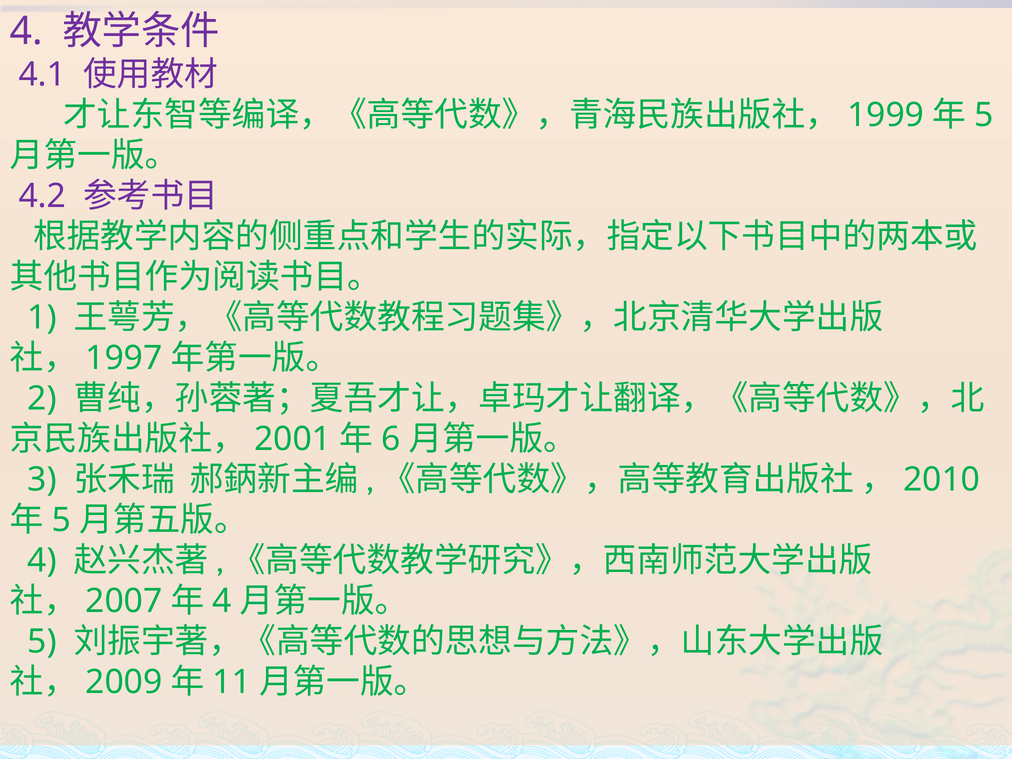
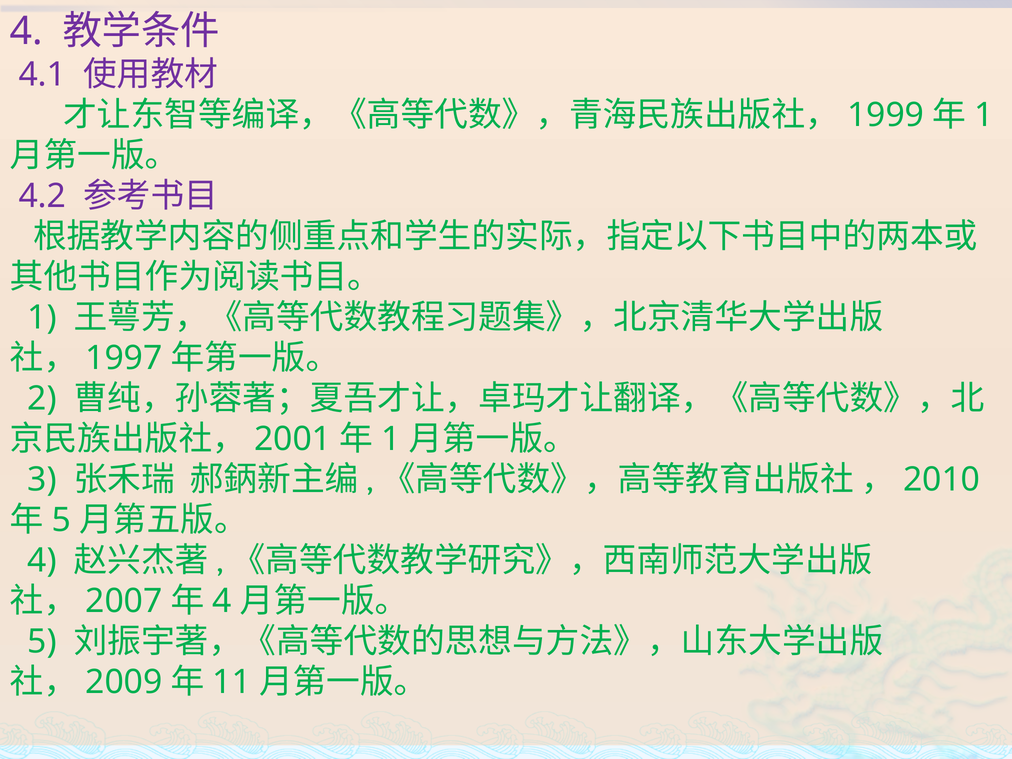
5 at (984, 115): 5 -> 1
6 at (391, 439): 6 -> 1
